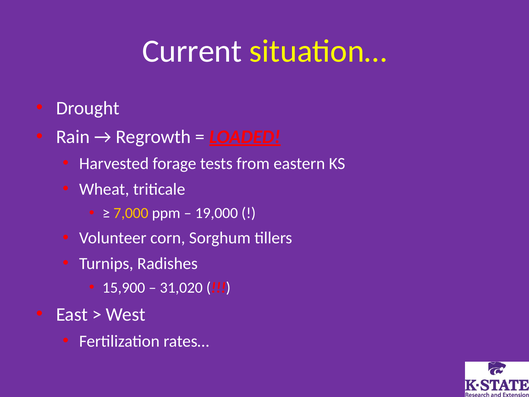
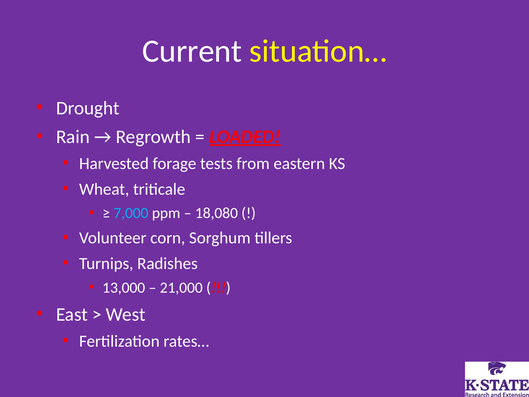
7,000 colour: yellow -> light blue
19,000: 19,000 -> 18,080
15,900: 15,900 -> 13,000
31,020: 31,020 -> 21,000
